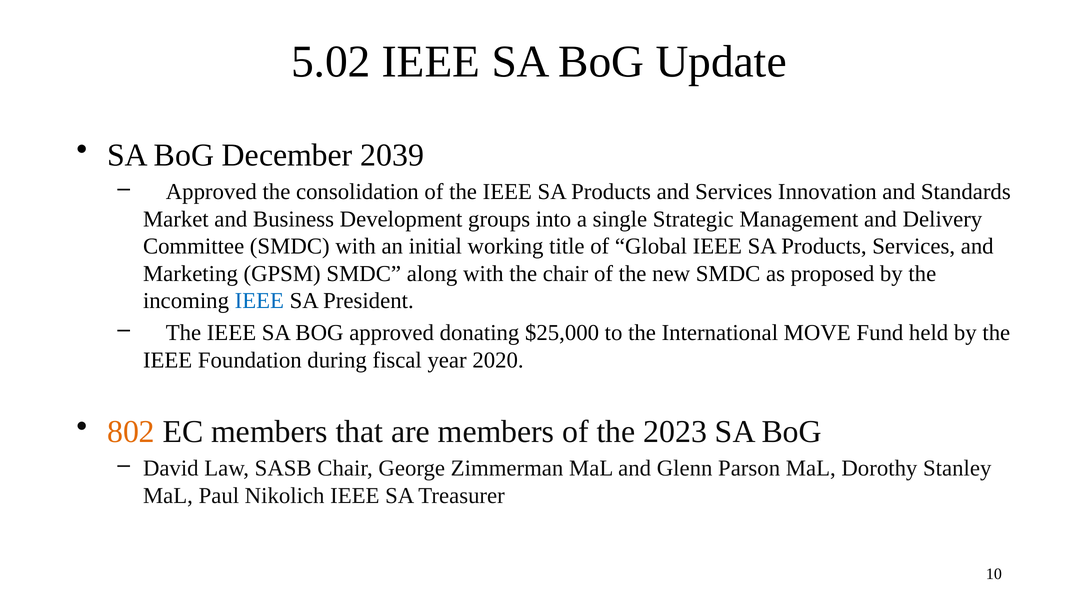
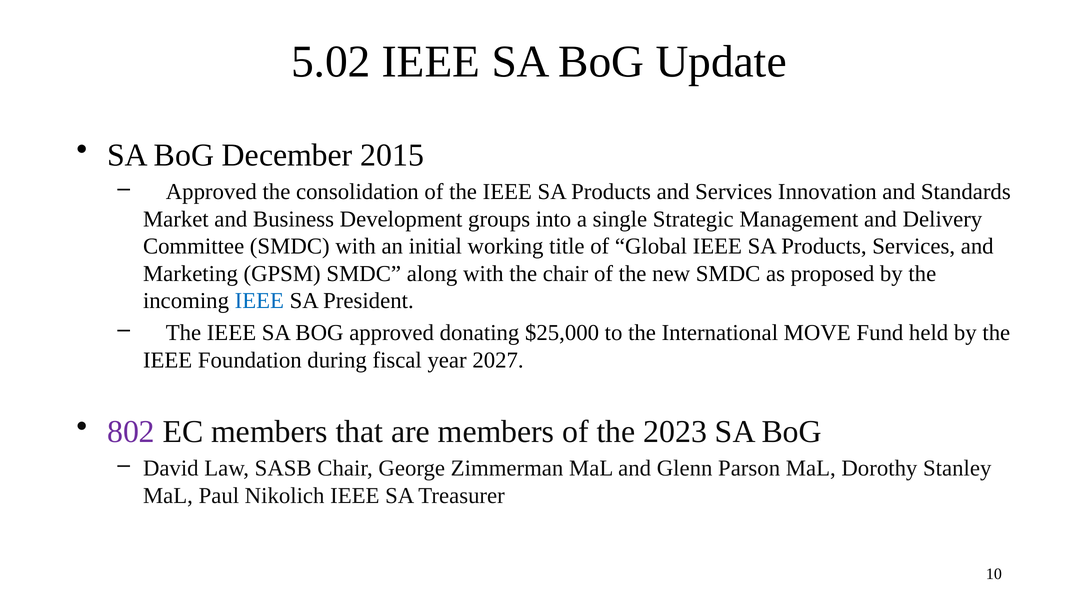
2039: 2039 -> 2015
2020: 2020 -> 2027
802 colour: orange -> purple
